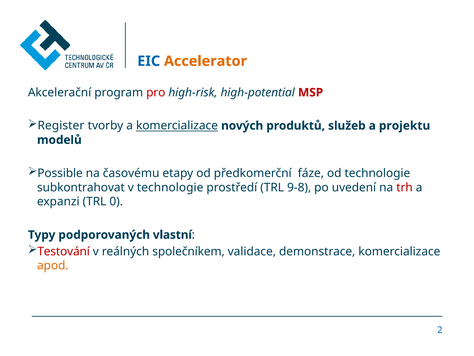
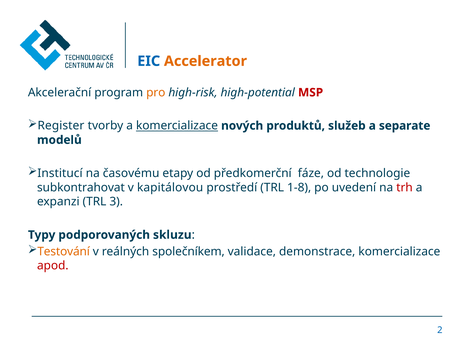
pro colour: red -> orange
projektu: projektu -> separate
Possible: Possible -> Institucí
v technologie: technologie -> kapitálovou
9-8: 9-8 -> 1-8
0: 0 -> 3
vlastní: vlastní -> skluzu
Testování colour: red -> orange
apod colour: orange -> red
